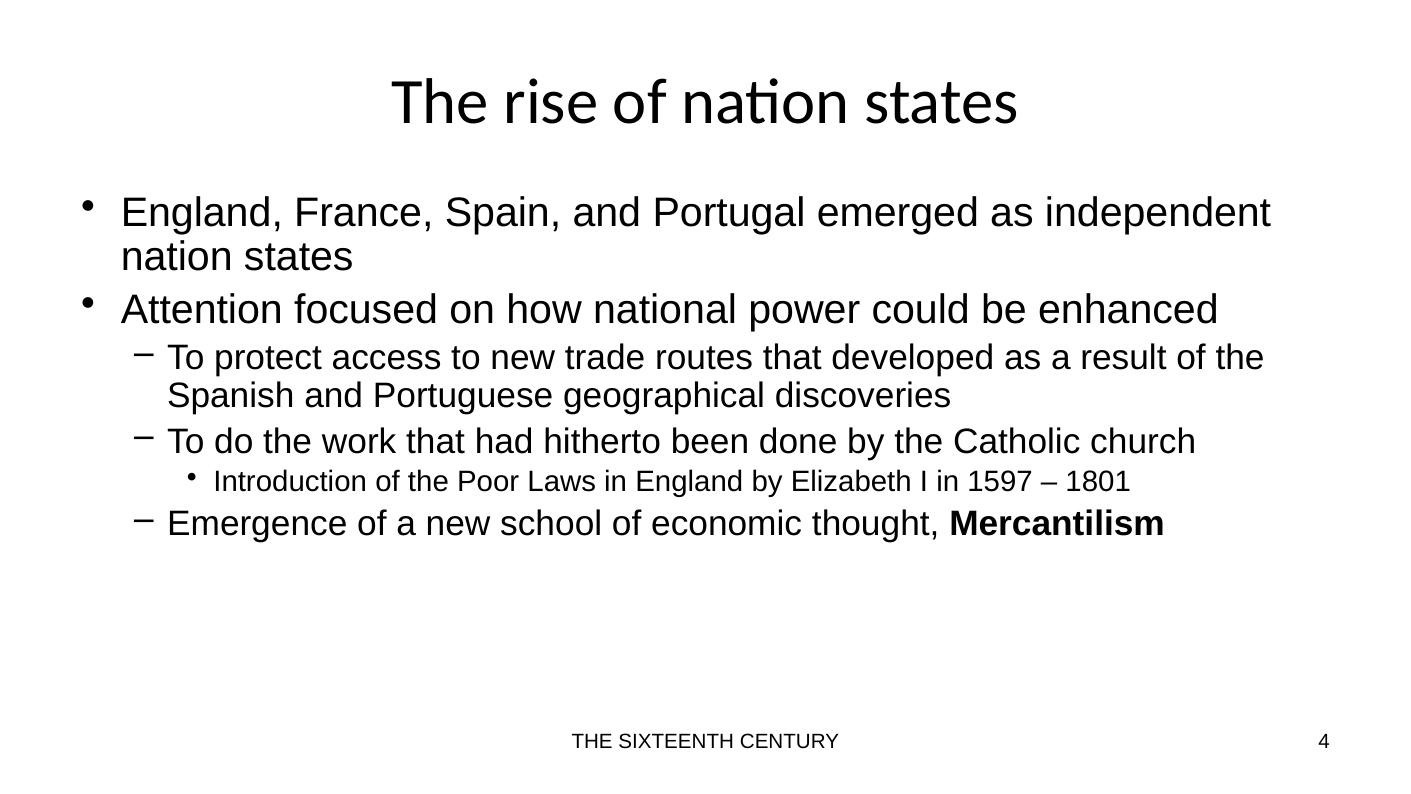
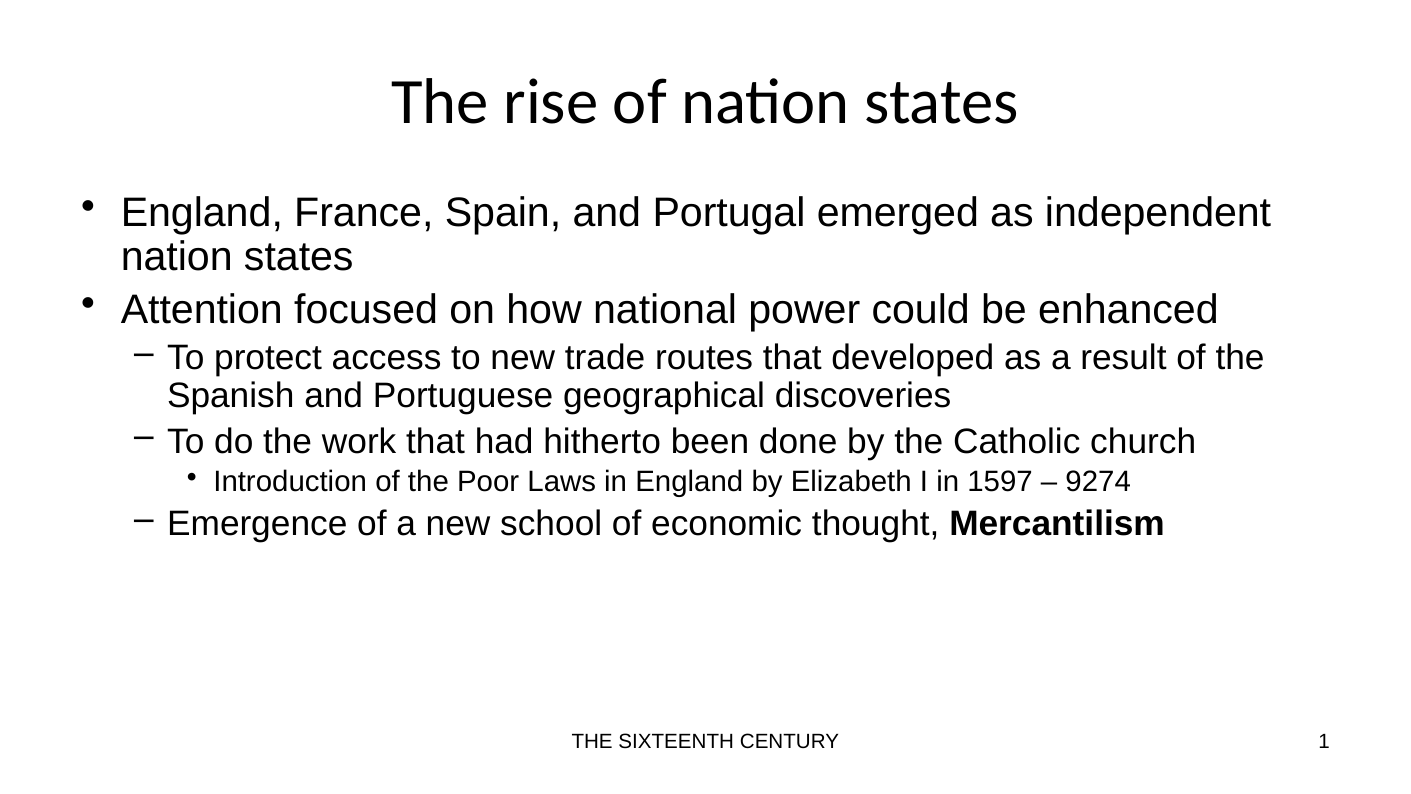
1801: 1801 -> 9274
4: 4 -> 1
